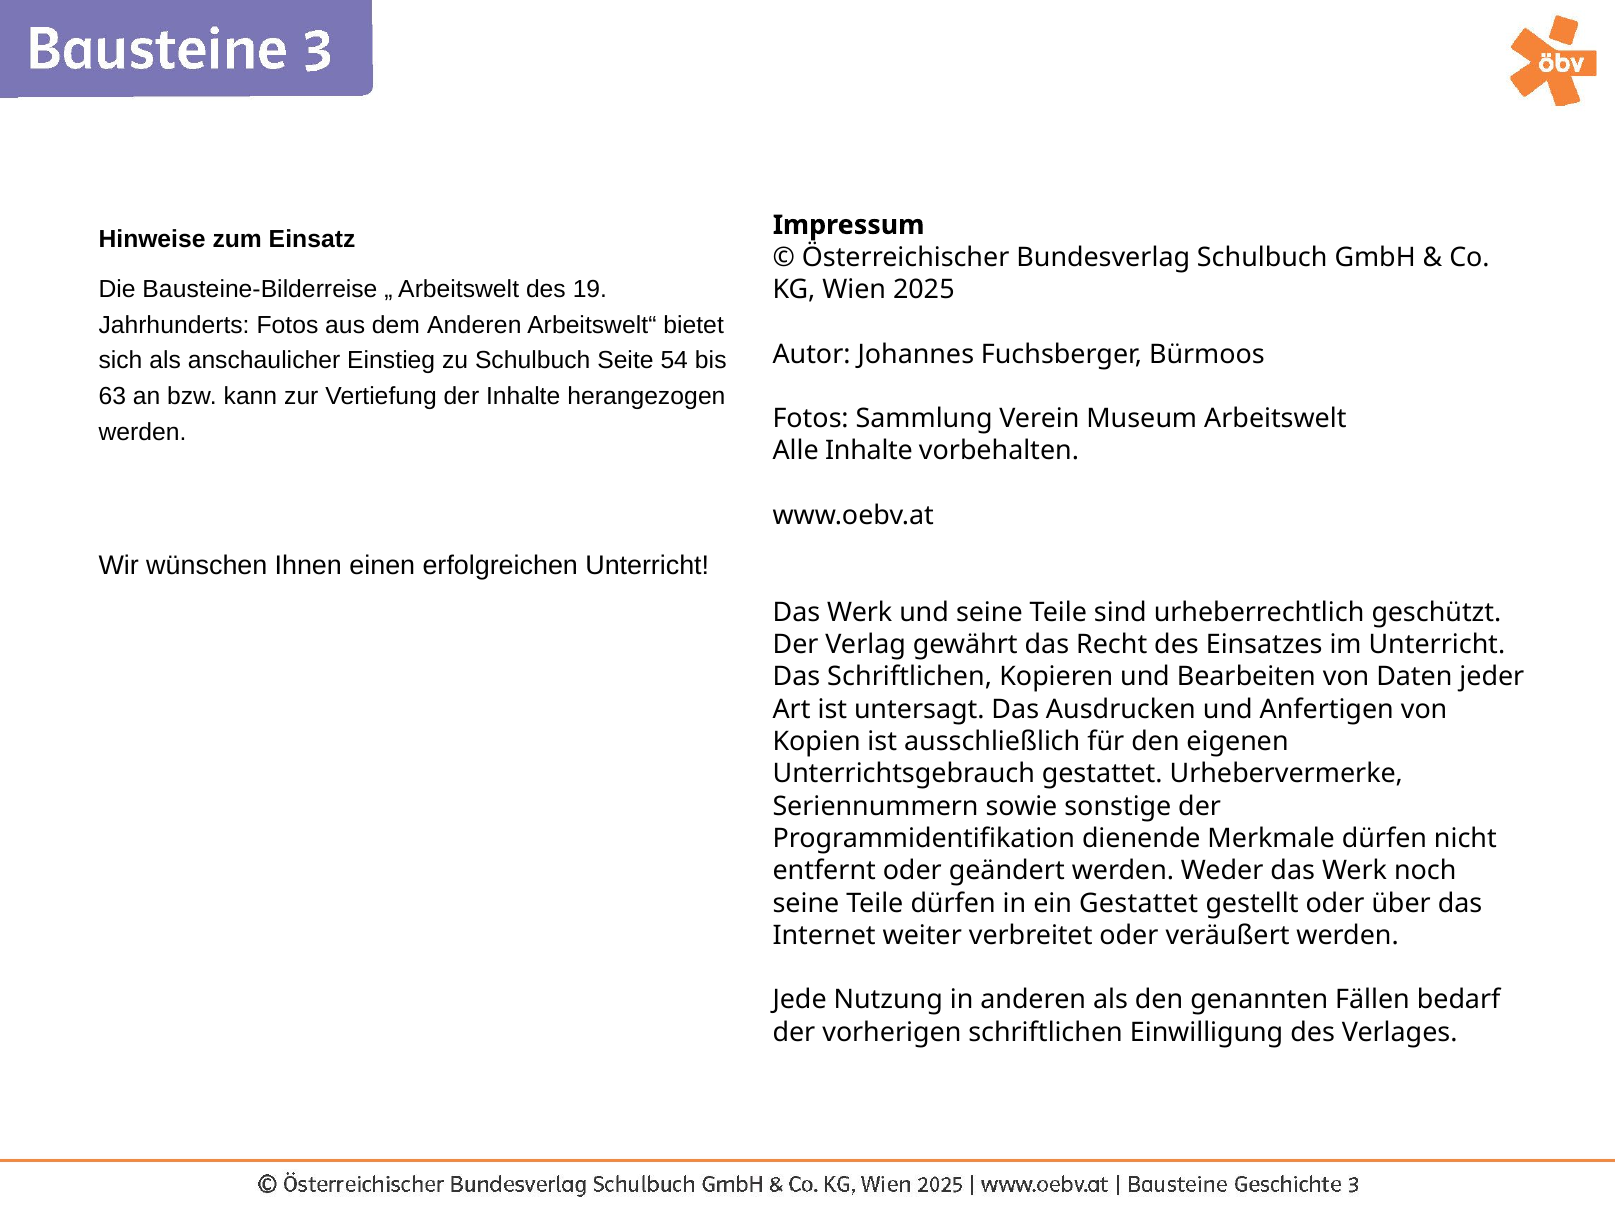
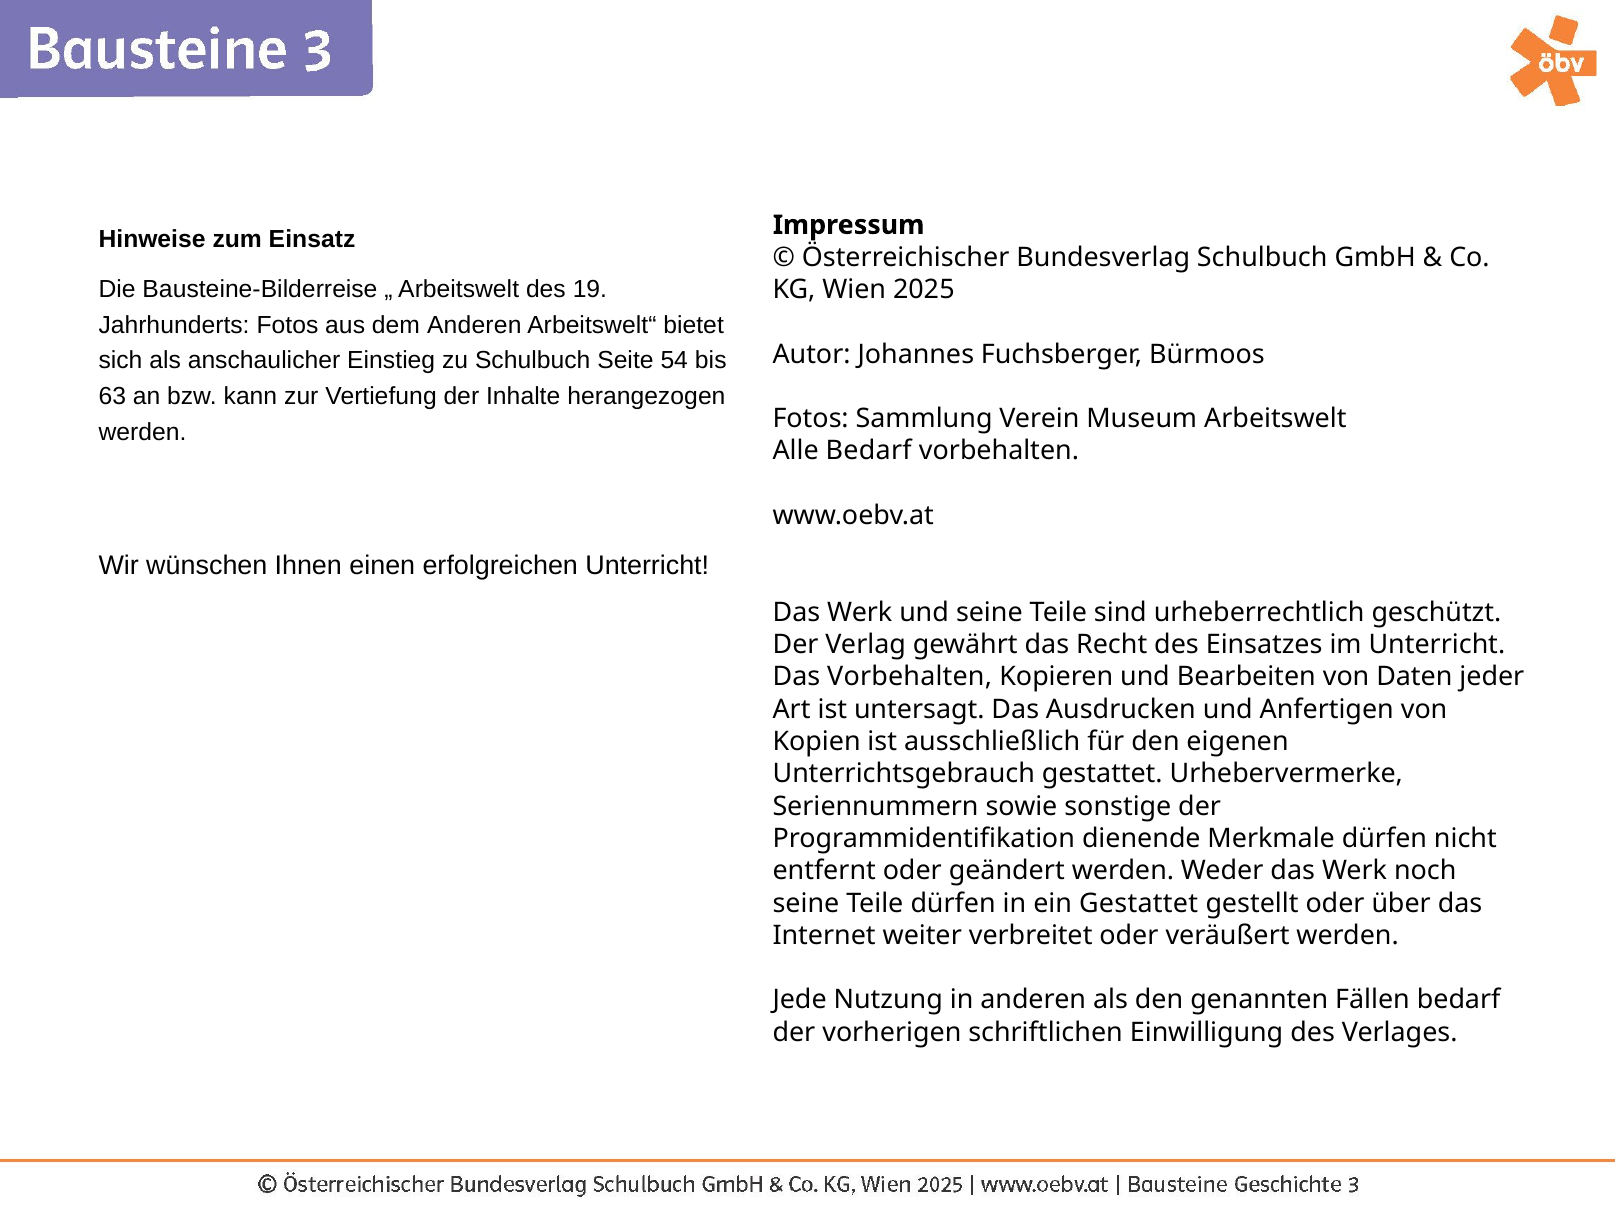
Alle Inhalte: Inhalte -> Bedarf
Das Schriftlichen: Schriftlichen -> Vorbehalten
